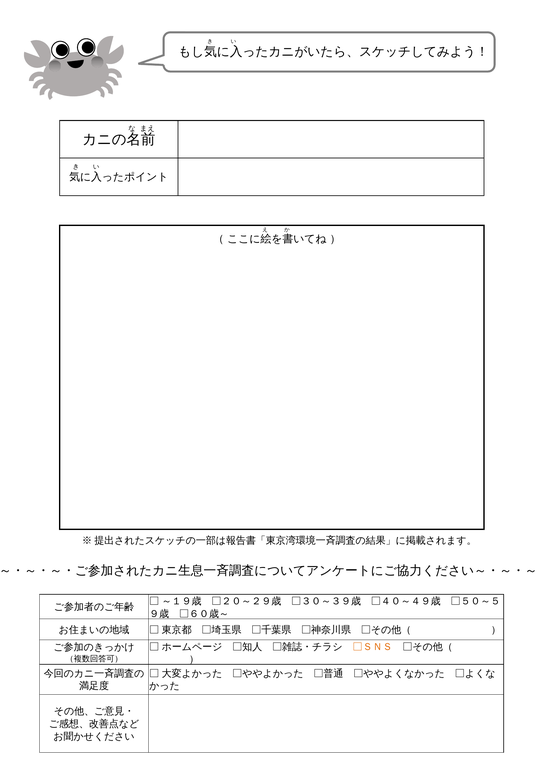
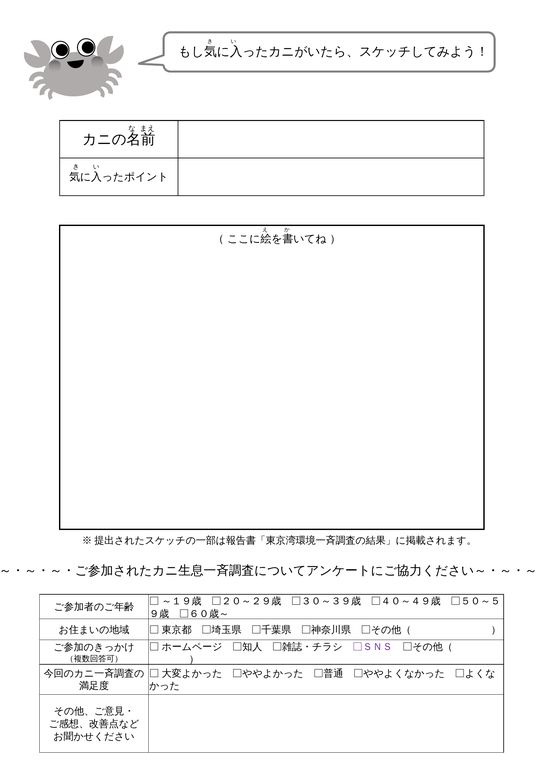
□ＳＮＳ colour: orange -> purple
